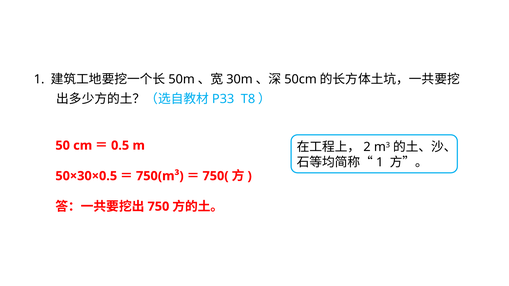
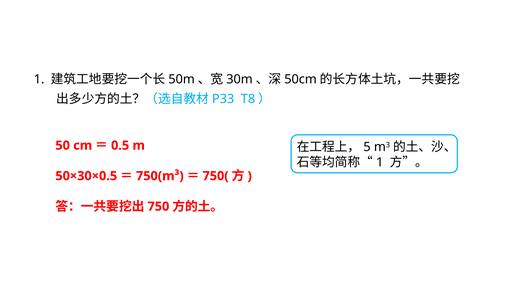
2: 2 -> 5
